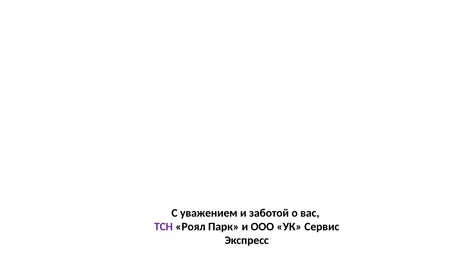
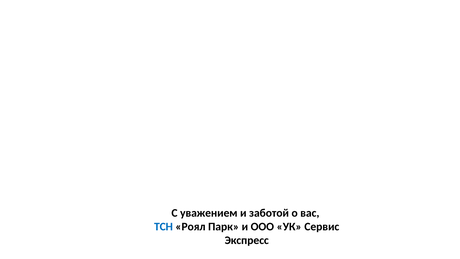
ТСН colour: purple -> blue
